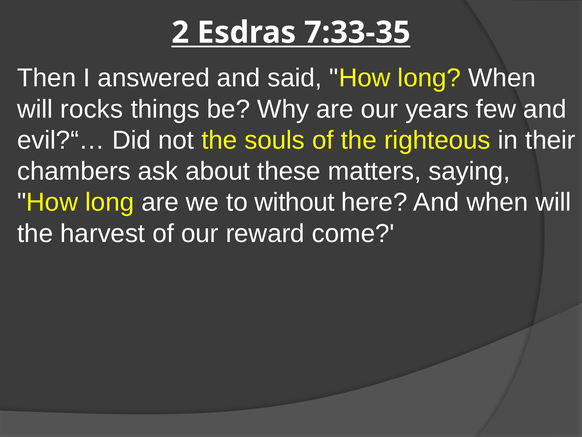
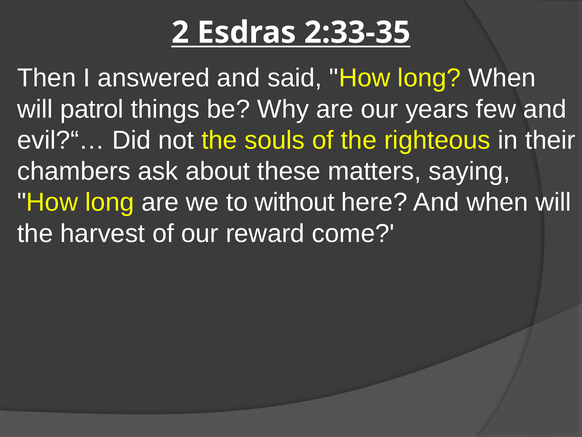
7:33-35: 7:33-35 -> 2:33-35
rocks: rocks -> patrol
